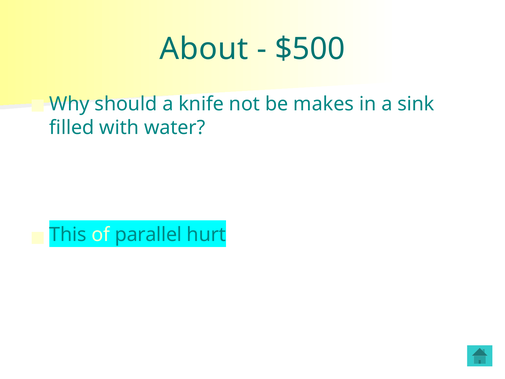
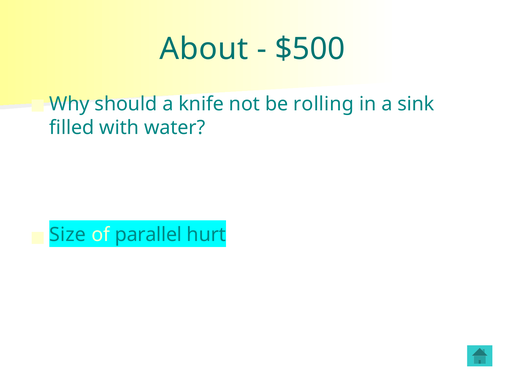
makes: makes -> rolling
This: This -> Size
